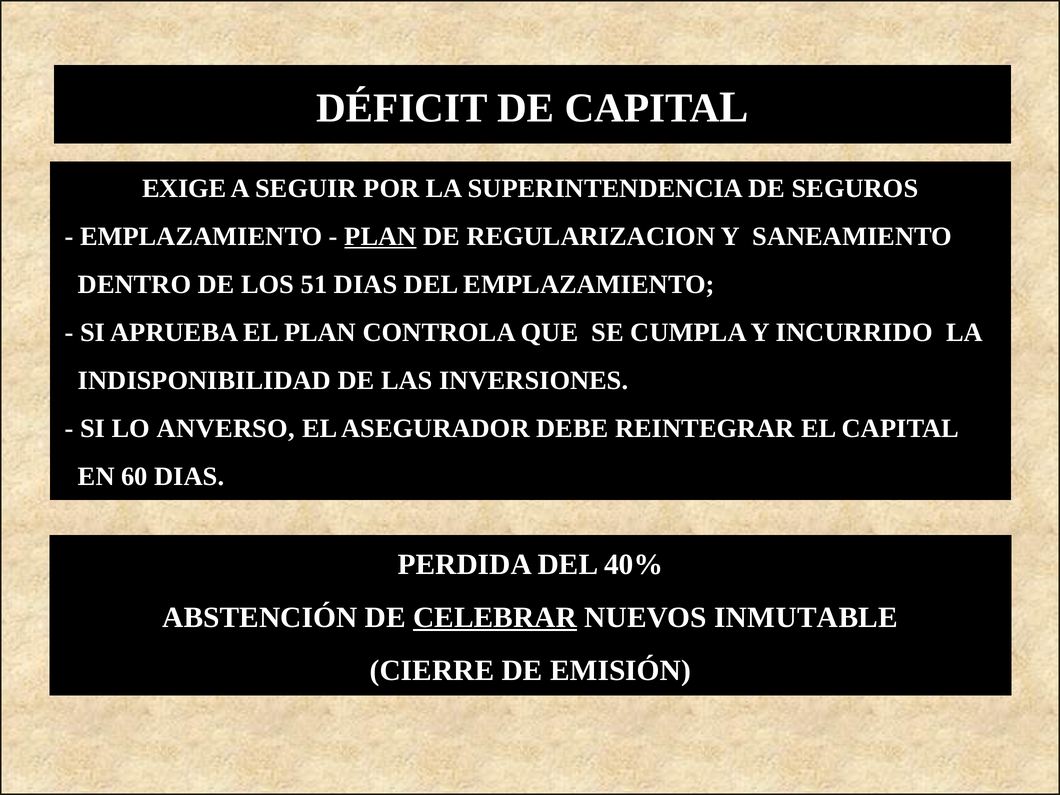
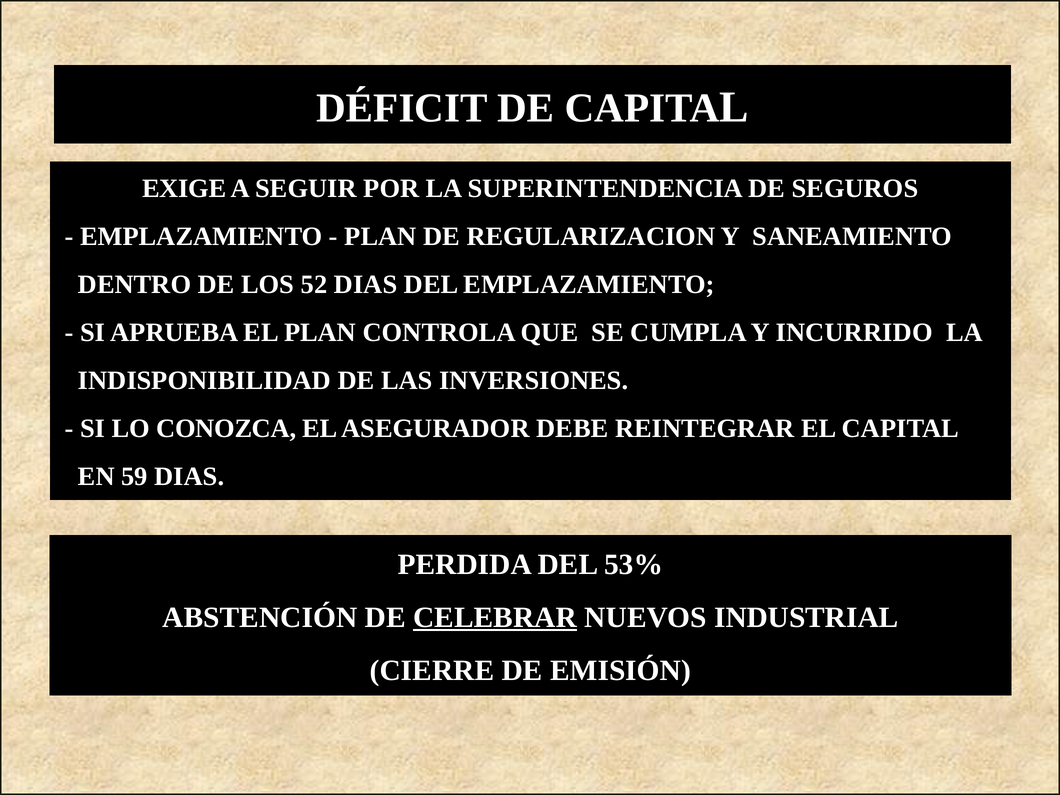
PLAN at (380, 237) underline: present -> none
51: 51 -> 52
ANVERSO: ANVERSO -> CONOZCA
60: 60 -> 59
40%: 40% -> 53%
INMUTABLE: INMUTABLE -> INDUSTRIAL
